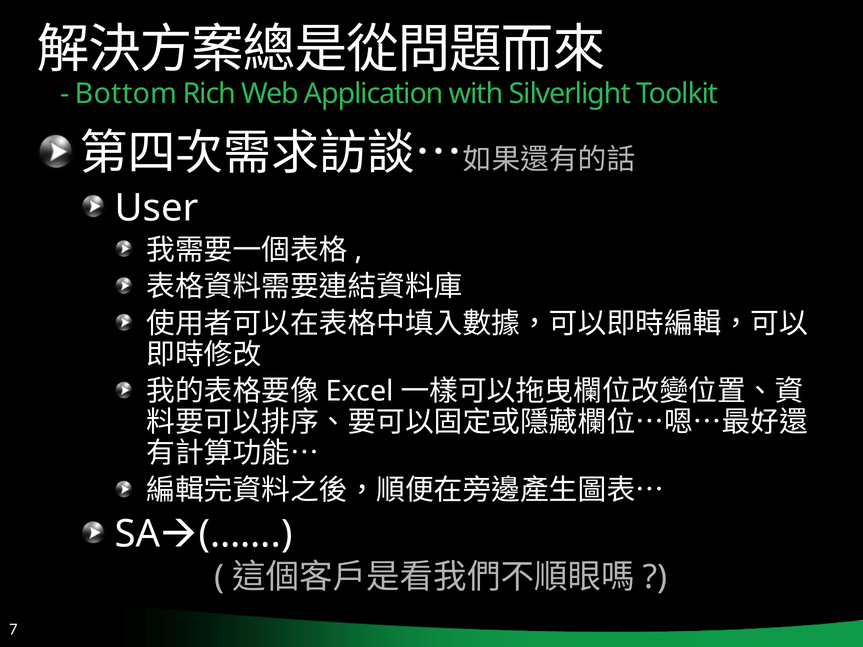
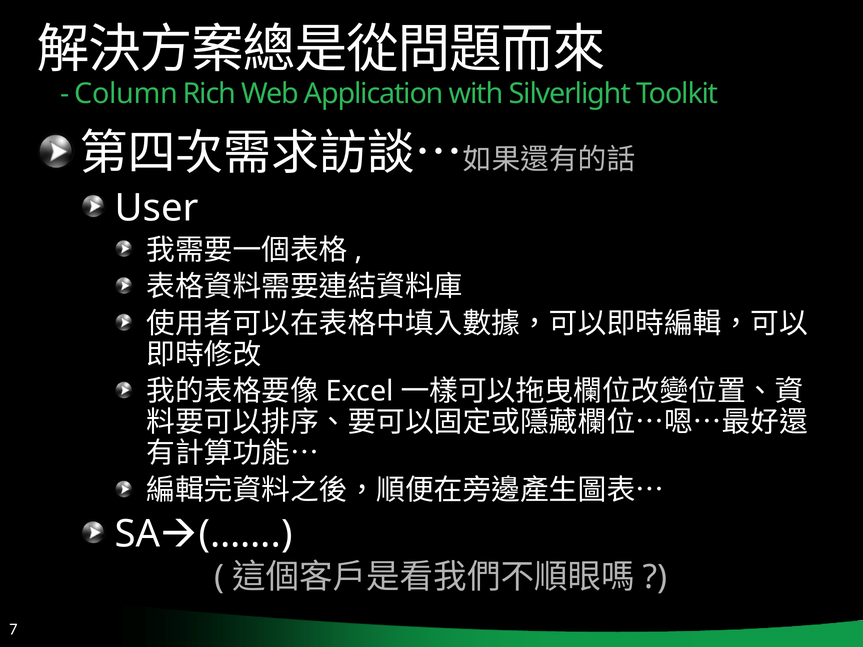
Bottom: Bottom -> Column
